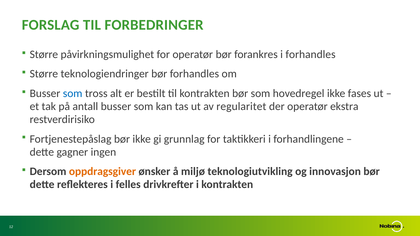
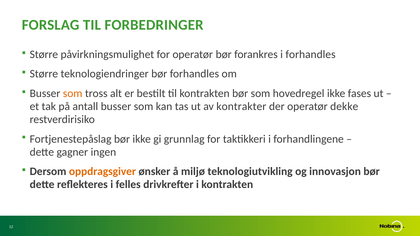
som at (73, 94) colour: blue -> orange
regularitet: regularitet -> kontrakter
ekstra: ekstra -> dekke
